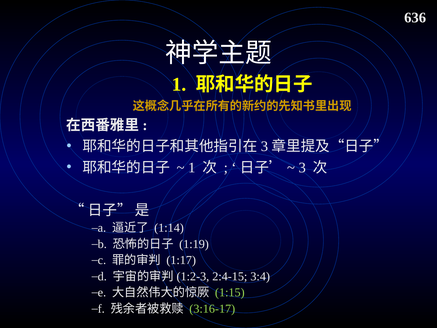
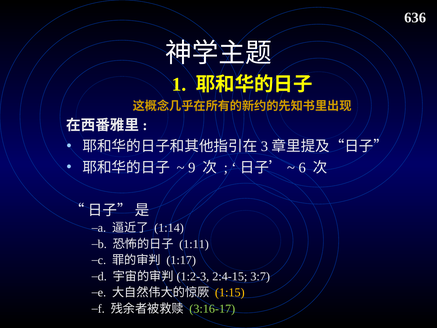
1 at (192, 167): 1 -> 9
3: 3 -> 6
1:19: 1:19 -> 1:11
3:4: 3:4 -> 3:7
1:15 colour: light green -> yellow
